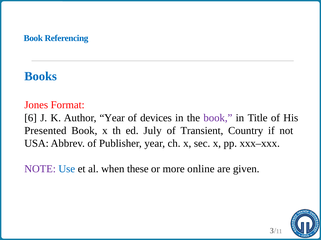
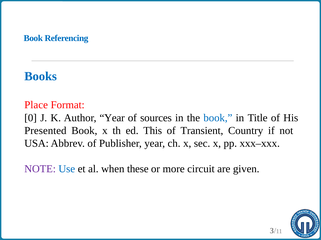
Jones: Jones -> Place
6: 6 -> 0
devices: devices -> sources
book at (218, 118) colour: purple -> blue
July: July -> This
online: online -> circuit
